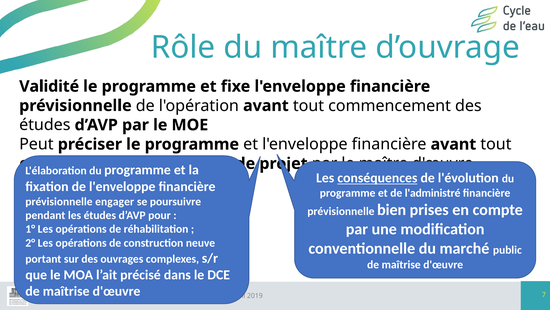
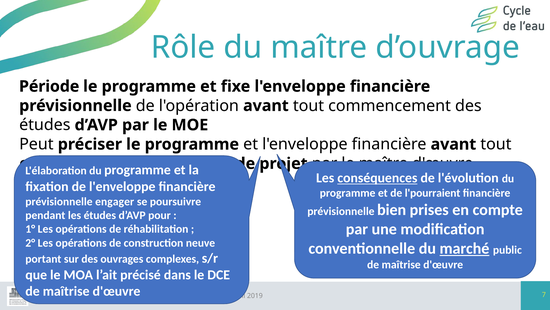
Validité: Validité -> Période
l'administré: l'administré -> l'pourraient
marché underline: none -> present
